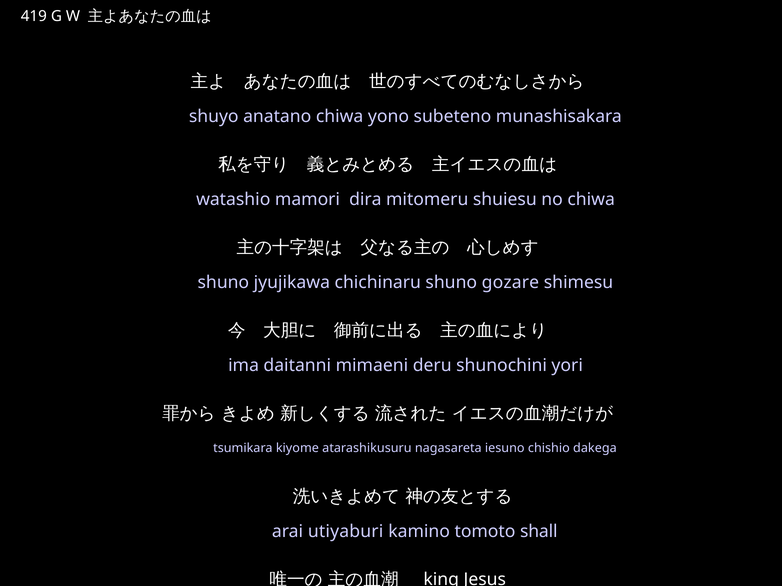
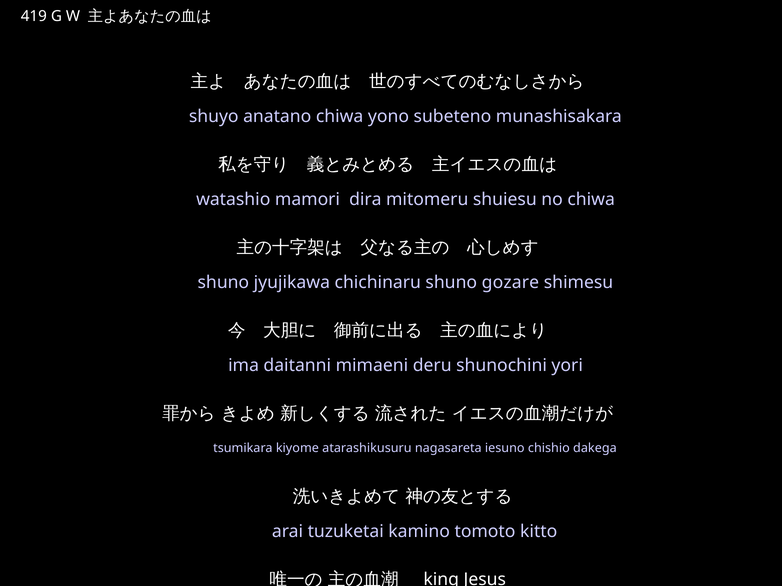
utiyaburi: utiyaburi -> tuzuketai
shall: shall -> kitto
